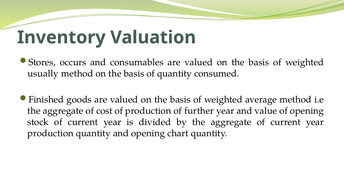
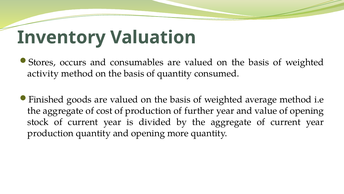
usually: usually -> activity
chart: chart -> more
